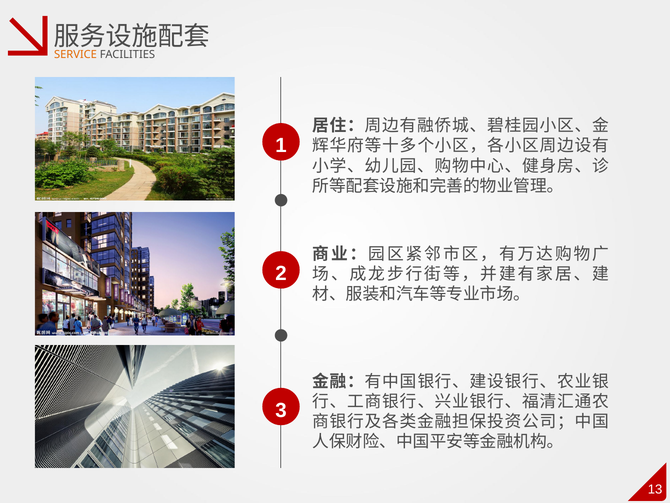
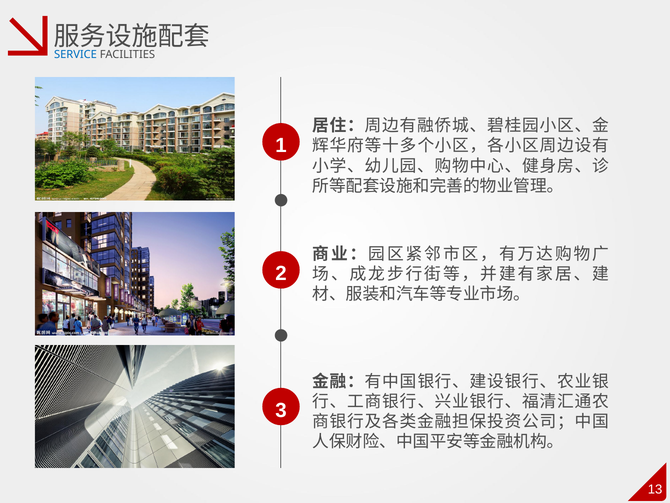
SERVICE colour: orange -> blue
